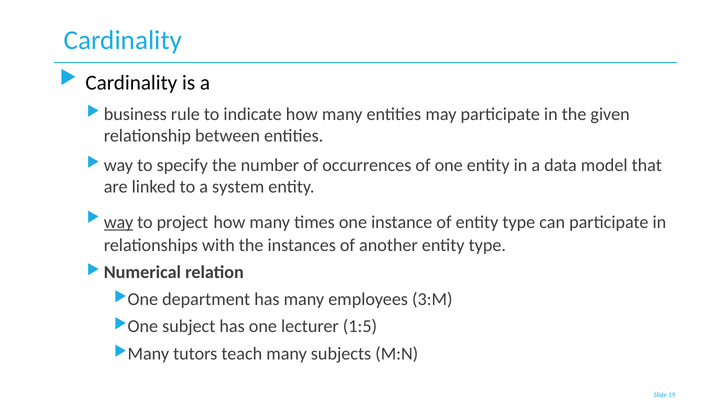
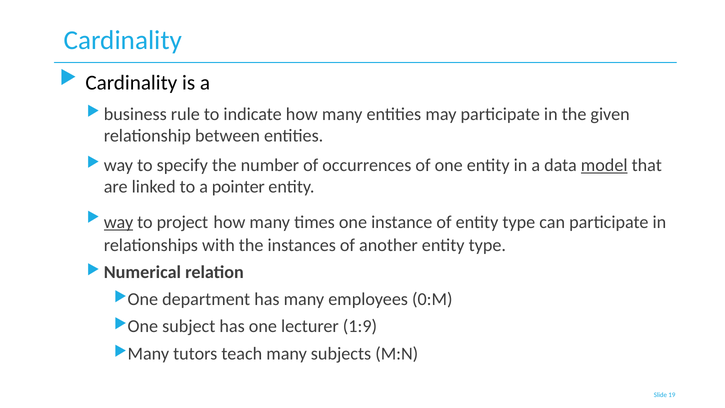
model underline: none -> present
system: system -> pointer
3:M: 3:M -> 0:M
1:5: 1:5 -> 1:9
